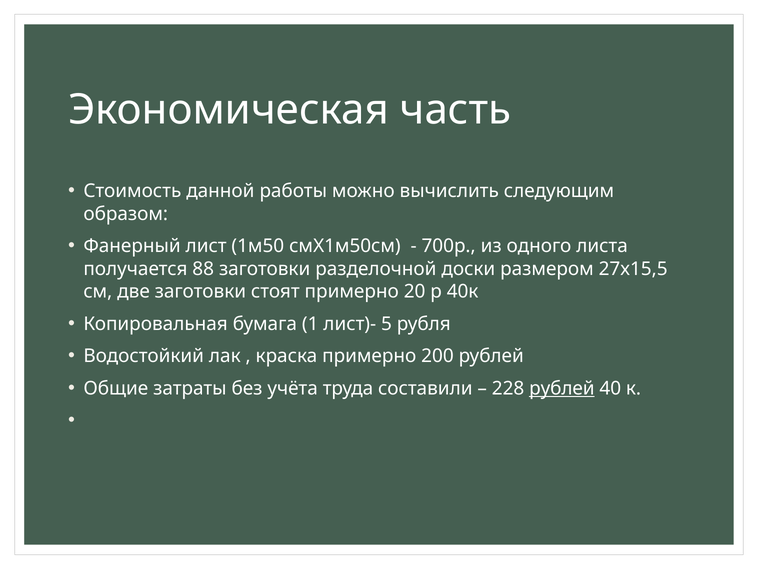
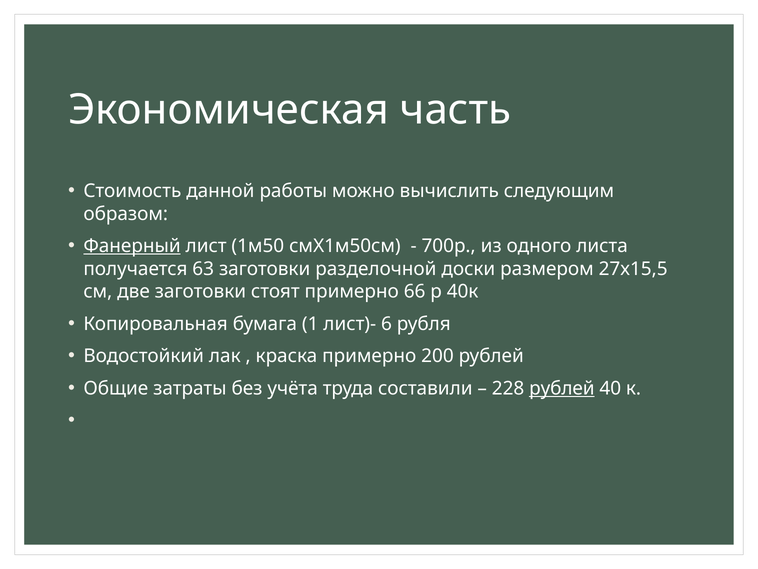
Фанерный underline: none -> present
88: 88 -> 63
20: 20 -> 66
5: 5 -> 6
